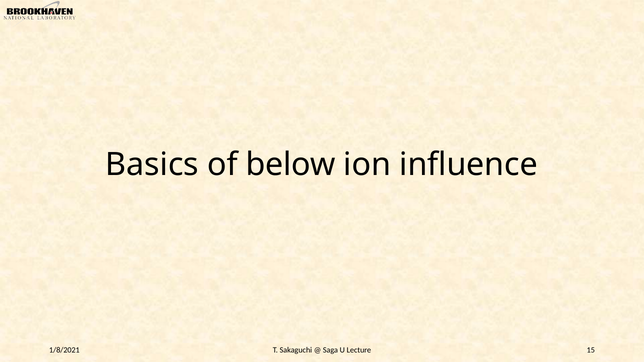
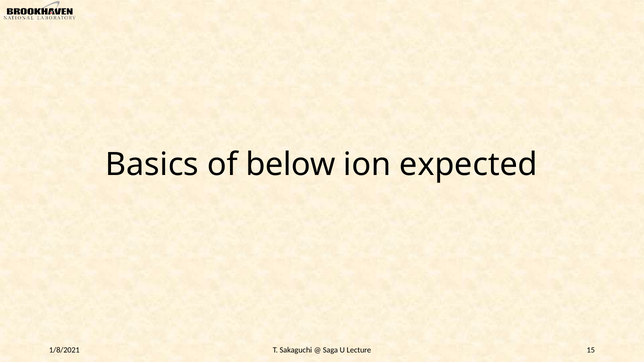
influence: influence -> expected
